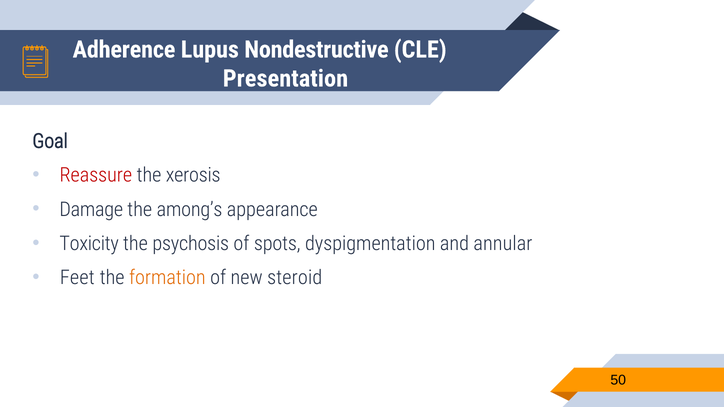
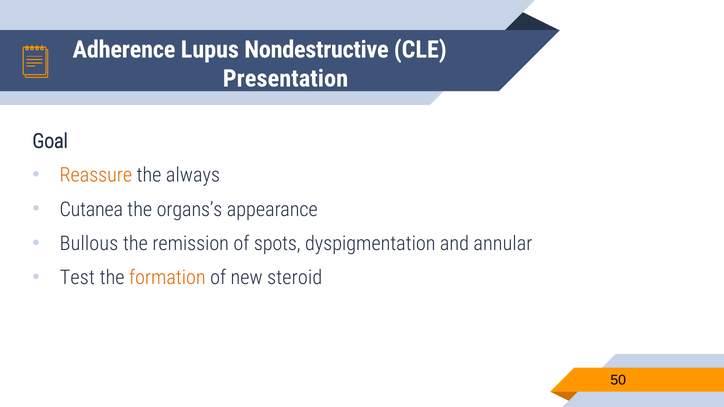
Reassure colour: red -> orange
xerosis: xerosis -> always
Damage: Damage -> Cutanea
among’s: among’s -> organs’s
Toxicity: Toxicity -> Bullous
psychosis: psychosis -> remission
Feet: Feet -> Test
